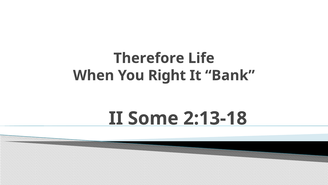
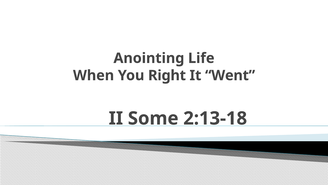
Therefore: Therefore -> Anointing
Bank: Bank -> Went
